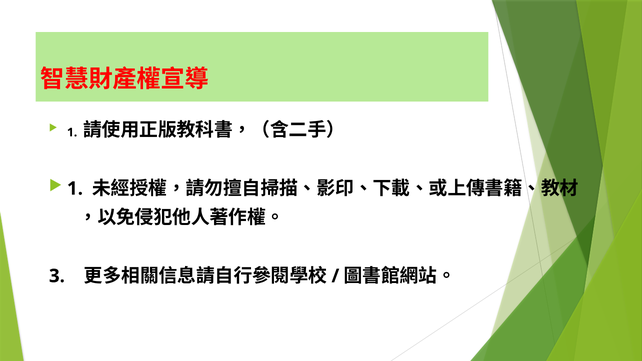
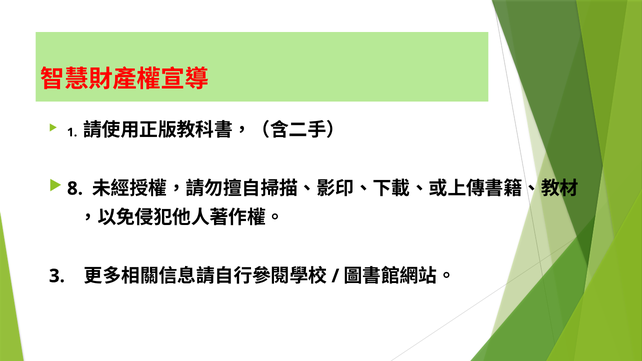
1 at (75, 189): 1 -> 8
